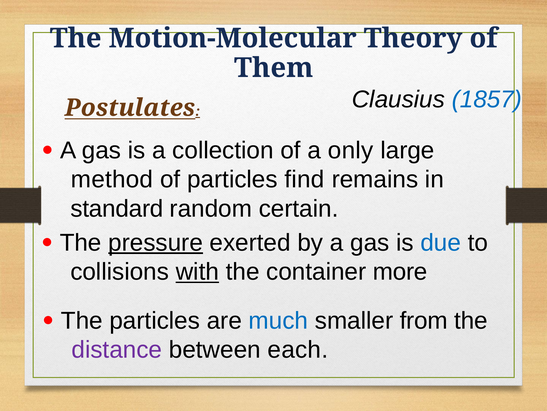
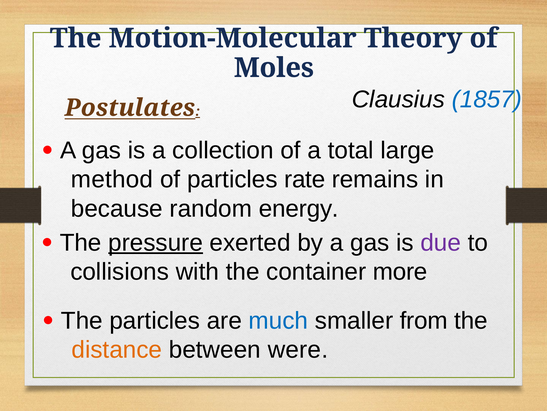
Them: Them -> Moles
only: only -> total
find: find -> rate
standard: standard -> because
certain: certain -> energy
due colour: blue -> purple
with underline: present -> none
distance colour: purple -> orange
each: each -> were
